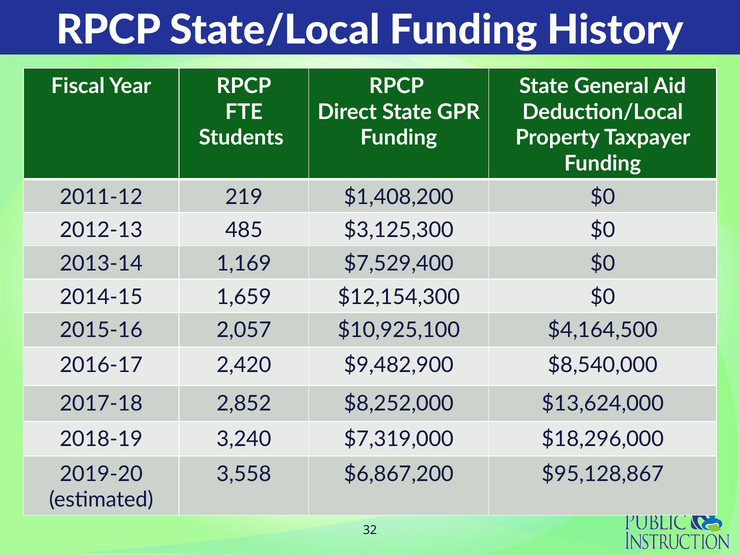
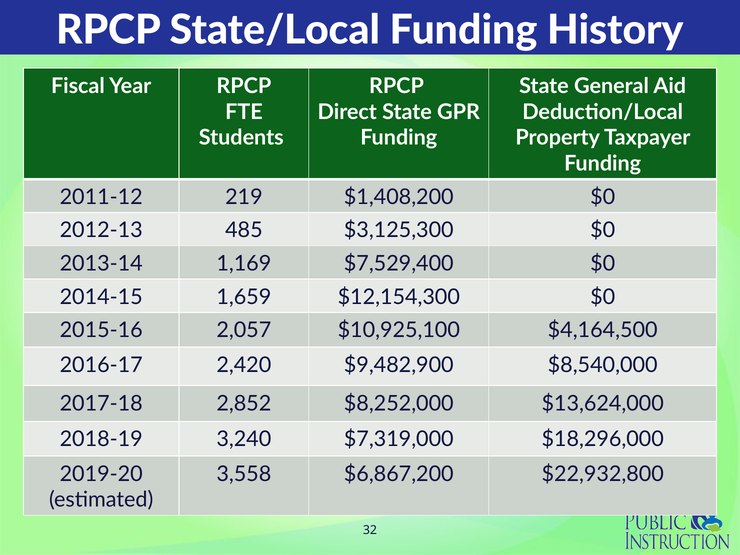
$95,128,867: $95,128,867 -> $22,932,800
